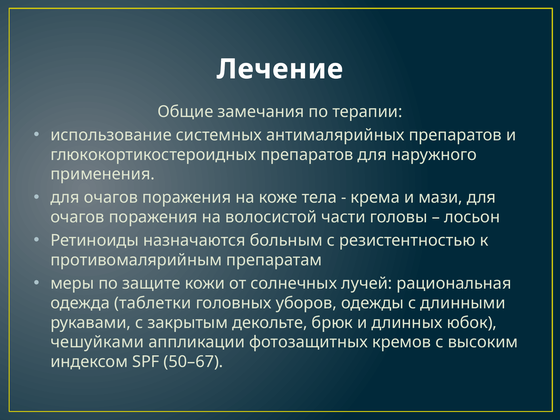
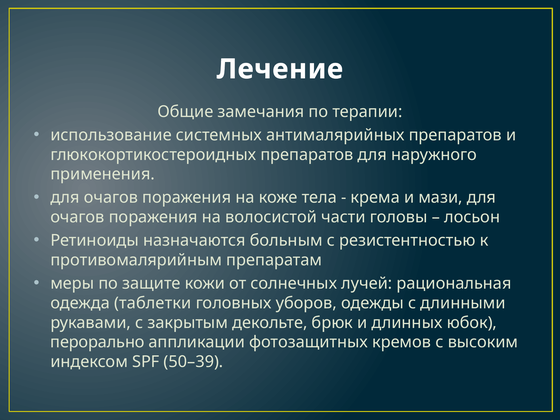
чешуйками: чешуйками -> перорально
50–67: 50–67 -> 50–39
